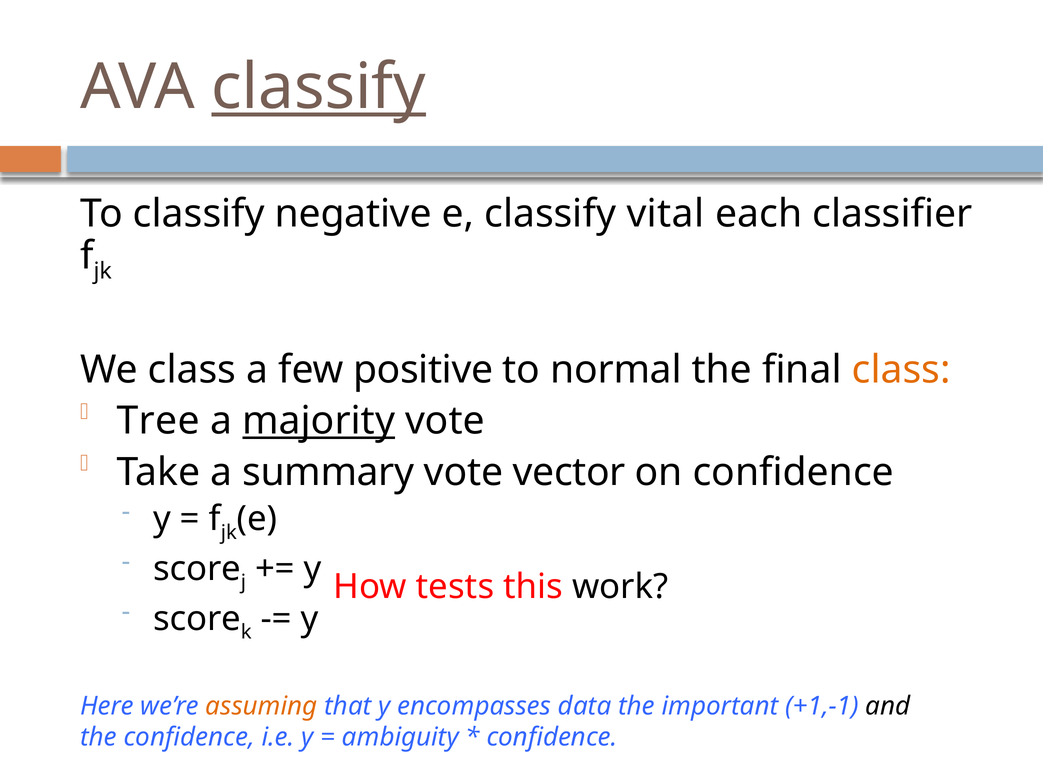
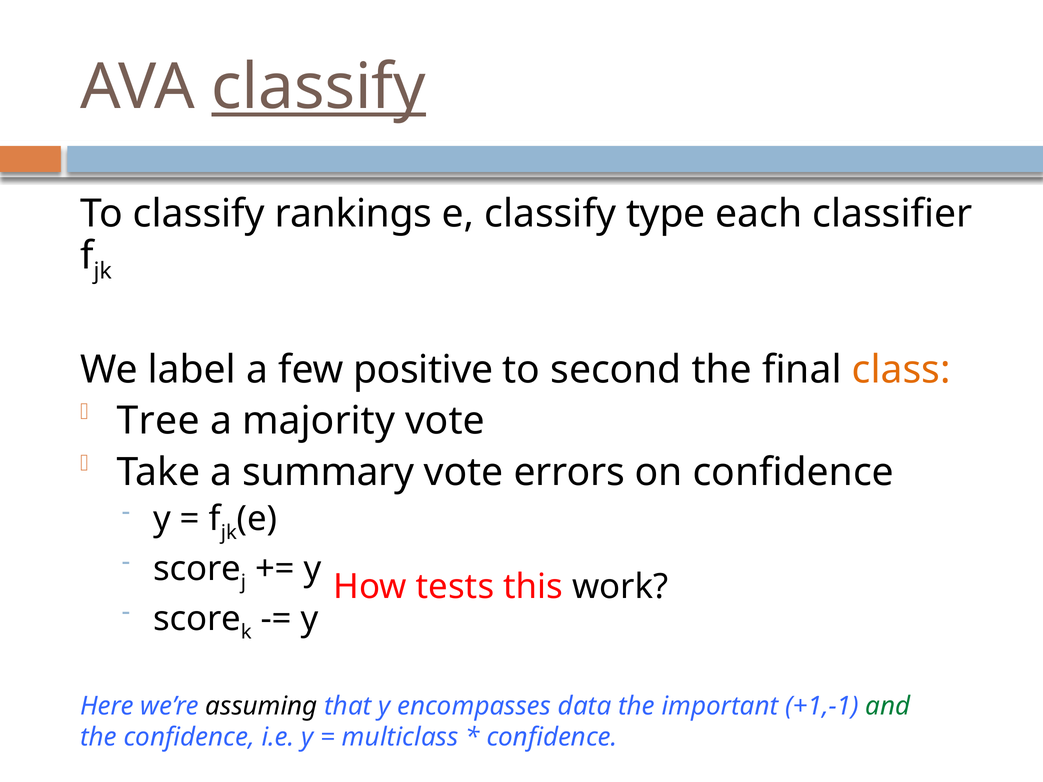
negative: negative -> rankings
vital: vital -> type
We class: class -> label
normal: normal -> second
majority underline: present -> none
vector: vector -> errors
assuming colour: orange -> black
and colour: black -> green
ambiguity: ambiguity -> multiclass
